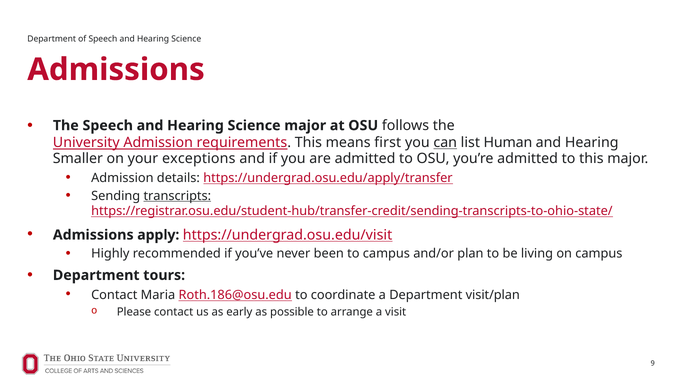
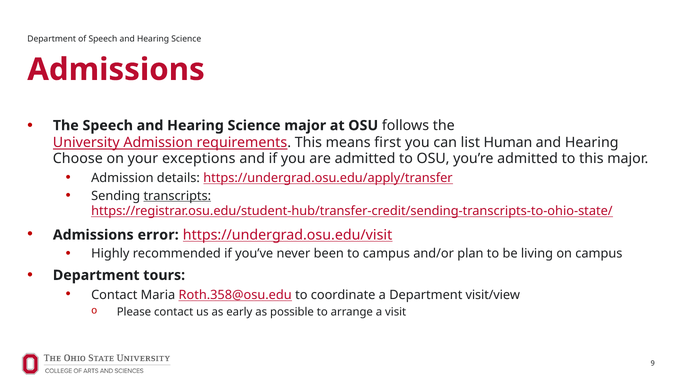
can underline: present -> none
Smaller: Smaller -> Choose
apply: apply -> error
Roth.186@osu.edu: Roth.186@osu.edu -> Roth.358@osu.edu
visit/plan: visit/plan -> visit/view
